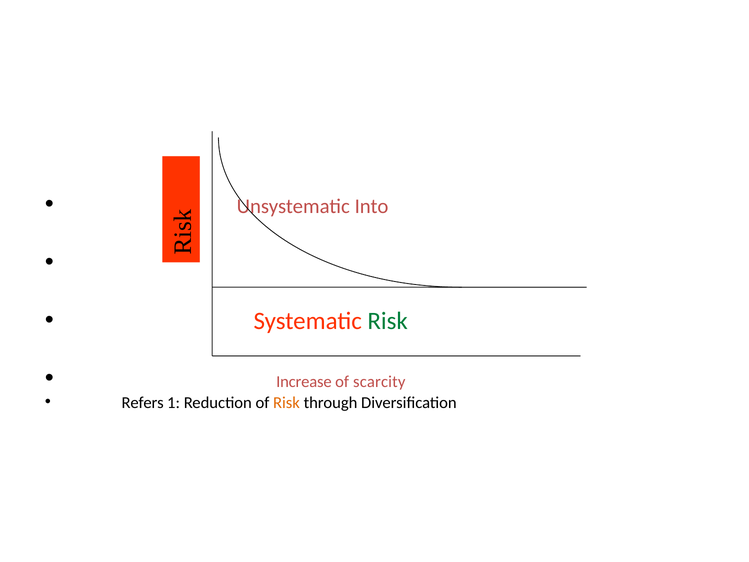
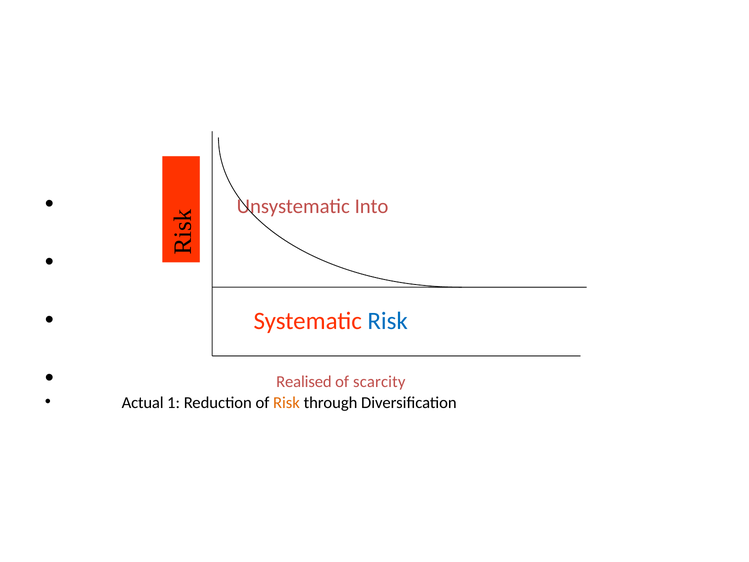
Risk at (388, 321) colour: green -> blue
Increase: Increase -> Realised
Refers: Refers -> Actual
